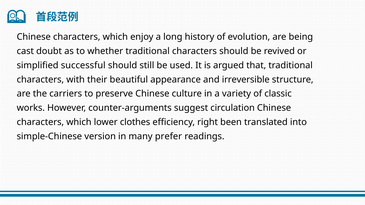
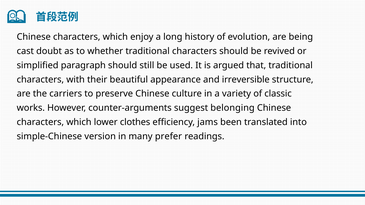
successful: successful -> paragraph
circulation: circulation -> belonging
right: right -> jams
